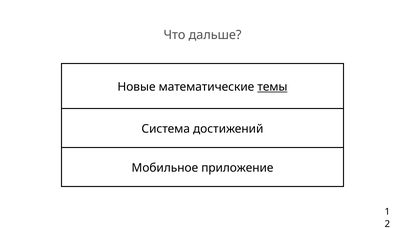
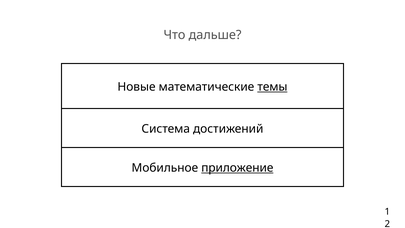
приложение underline: none -> present
